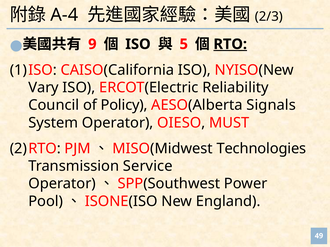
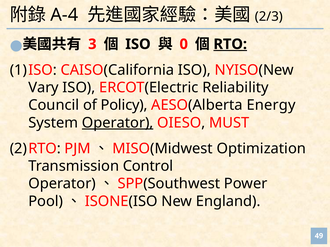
9: 9 -> 3
5: 5 -> 0
Signals: Signals -> Energy
Operator at (118, 123) underline: none -> present
Technologies: Technologies -> Optimization
Service: Service -> Control
